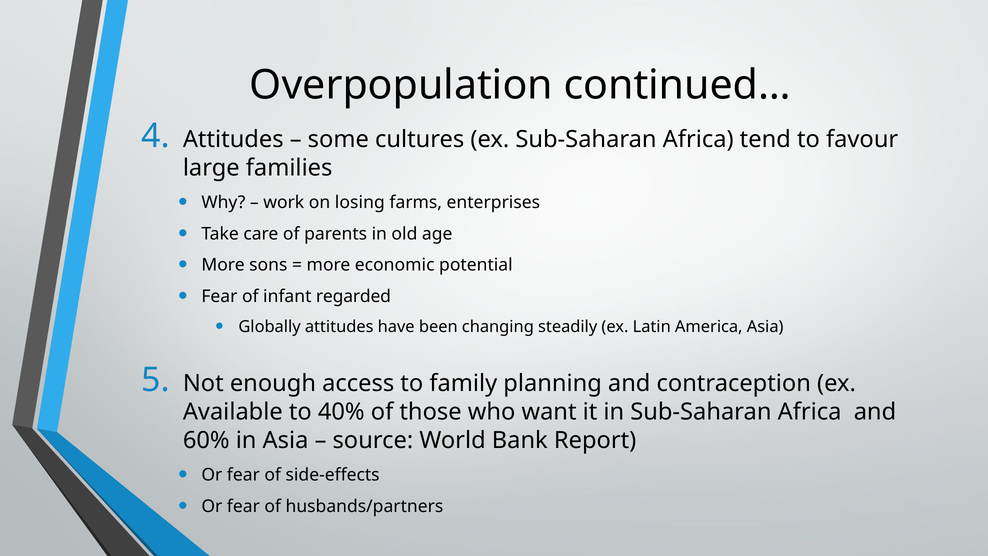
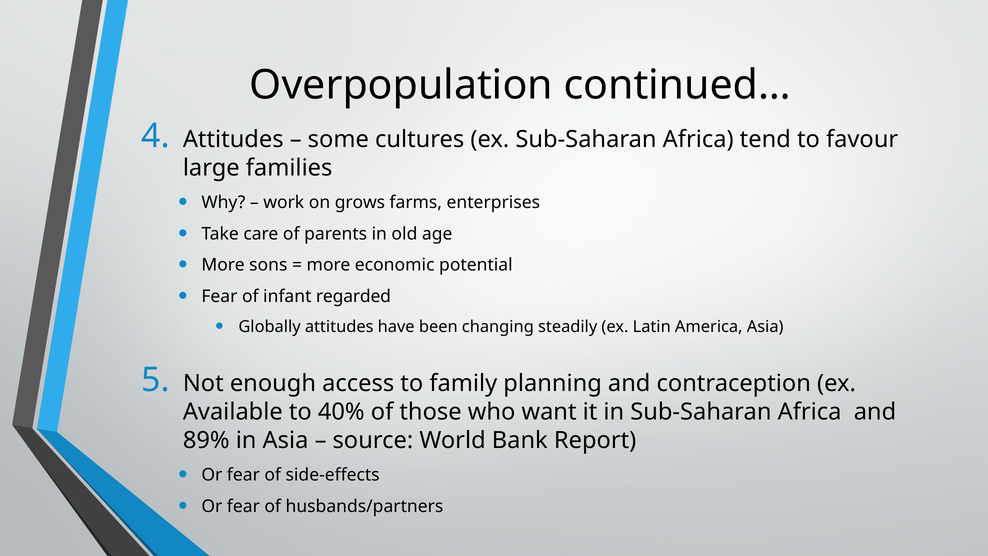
losing: losing -> grows
60%: 60% -> 89%
